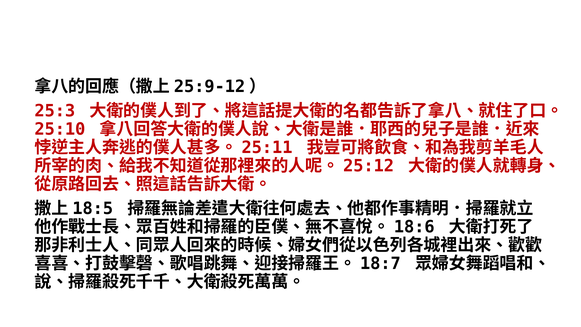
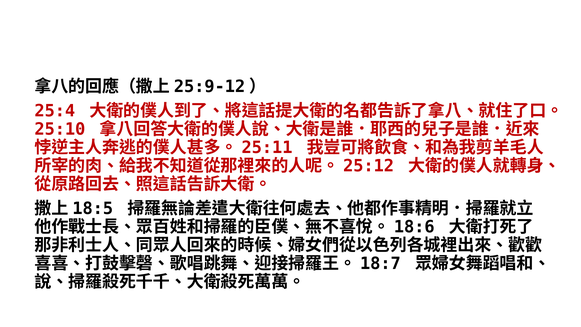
25:3: 25:3 -> 25:4
